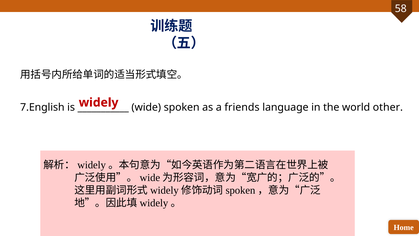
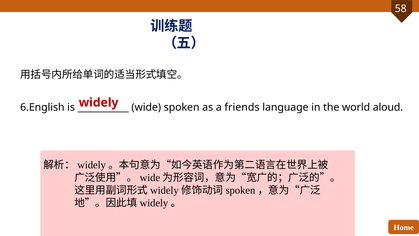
7.English: 7.English -> 6.English
other: other -> aloud
